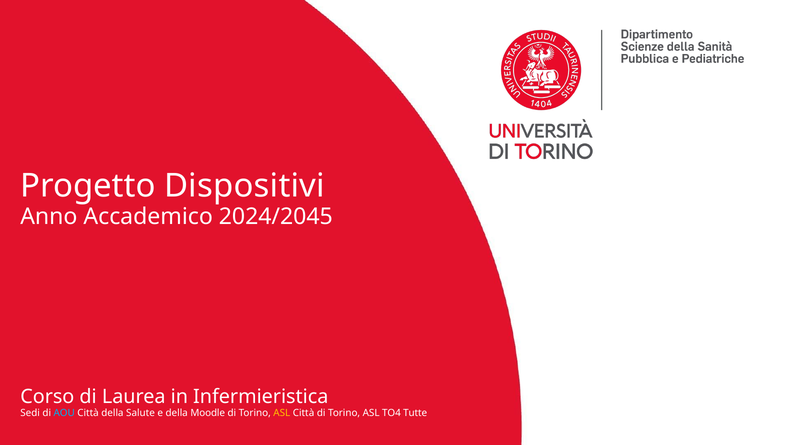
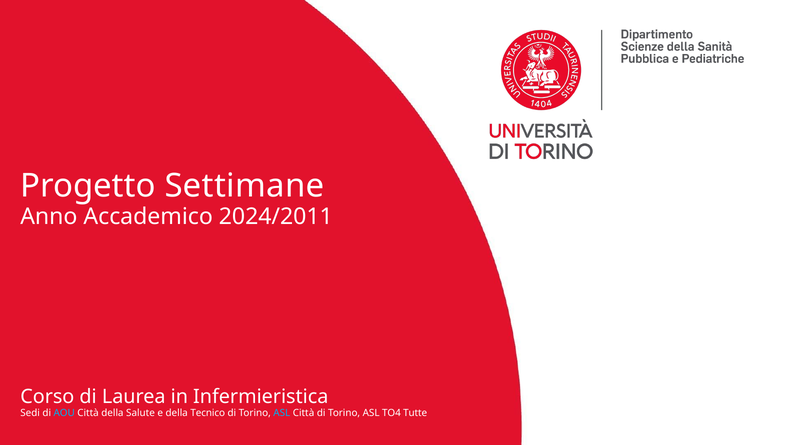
Dispositivi: Dispositivi -> Settimane
2024/2045: 2024/2045 -> 2024/2011
Moodle: Moodle -> Tecnico
ASL at (282, 413) colour: yellow -> light blue
